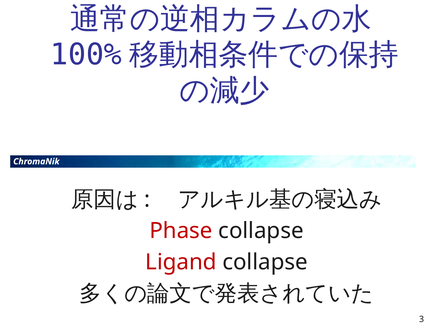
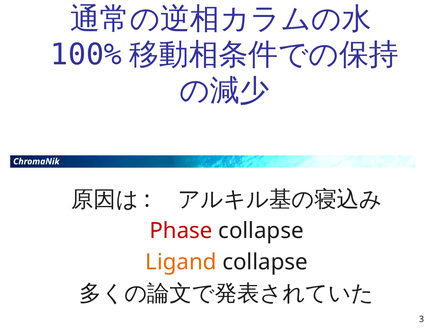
Ligand colour: red -> orange
